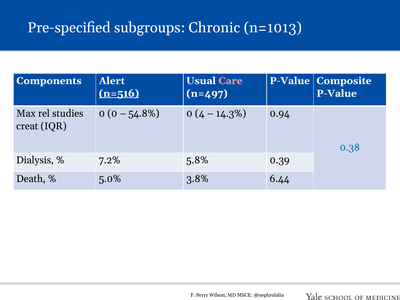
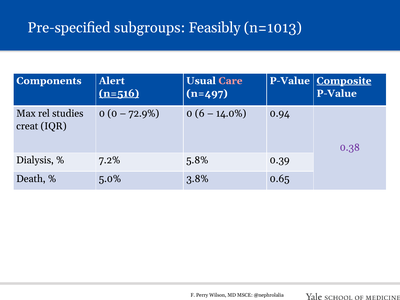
Chronic: Chronic -> Feasibly
Composite underline: none -> present
54.8%: 54.8% -> 72.9%
4: 4 -> 6
14.3%: 14.3% -> 14.0%
0.38 colour: blue -> purple
6.44: 6.44 -> 0.65
